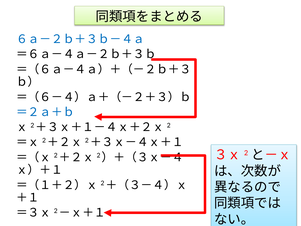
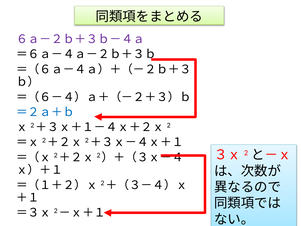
６ａ－２ｂ＋３ｂ－４ａ colour: blue -> purple
